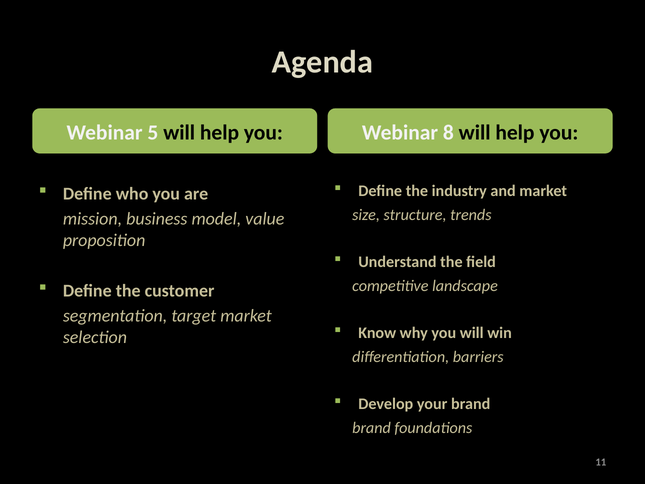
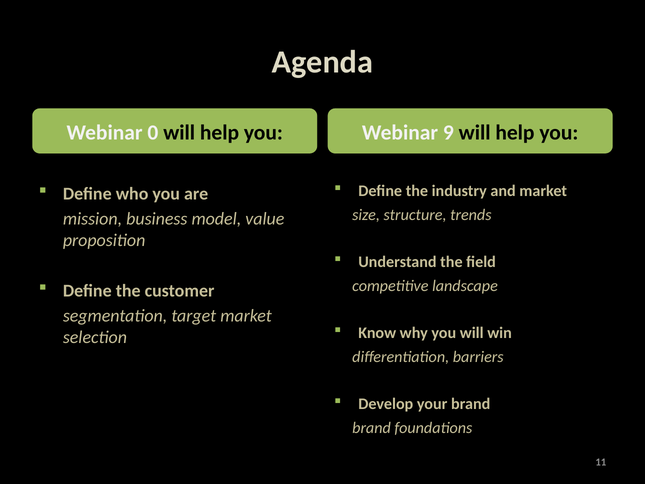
5: 5 -> 0
8: 8 -> 9
